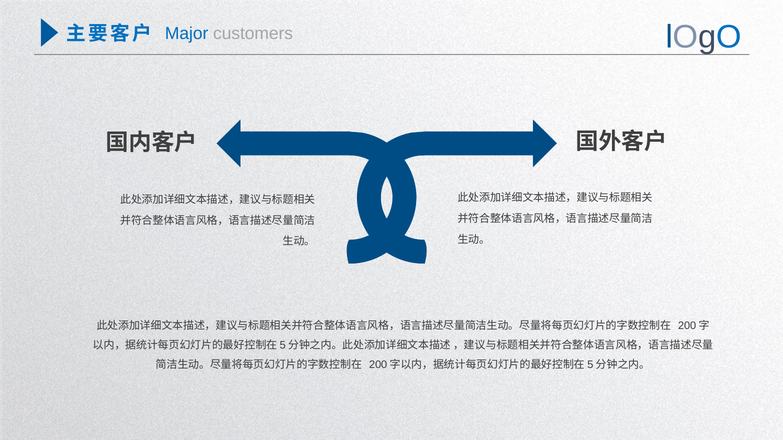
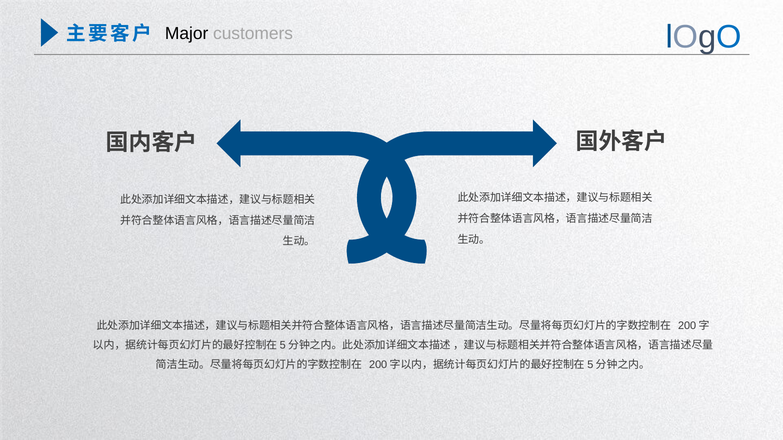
Major colour: blue -> black
